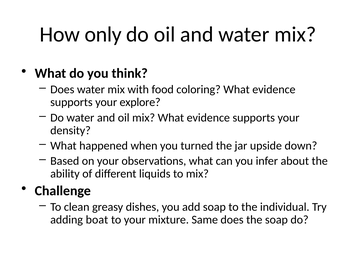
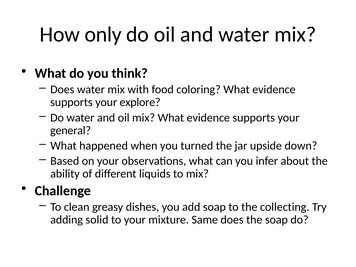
density: density -> general
individual: individual -> collecting
boat: boat -> solid
